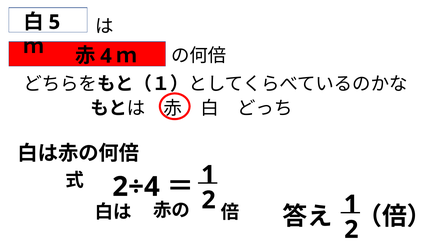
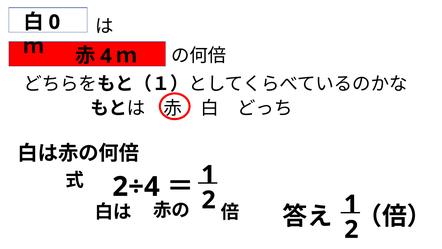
5: 5 -> 0
